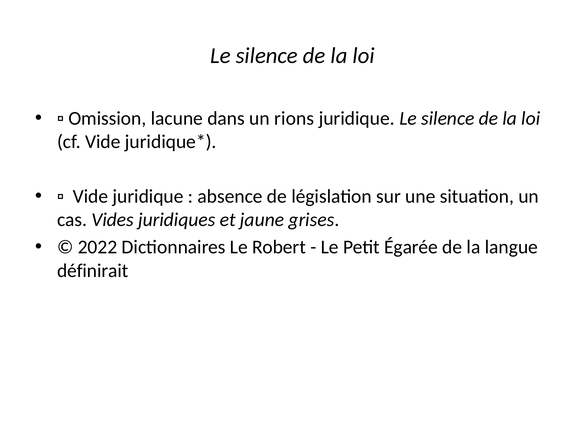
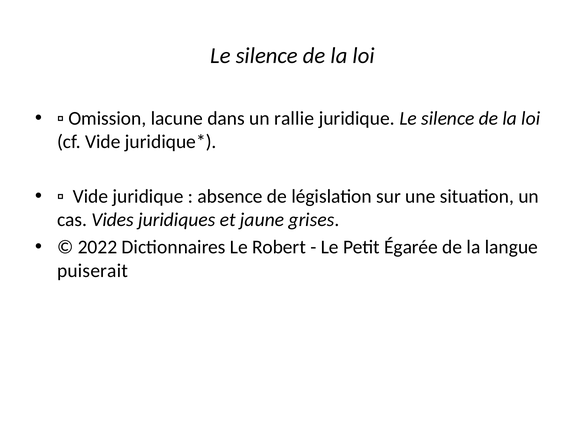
rions: rions -> rallie
définirait: définirait -> puiserait
